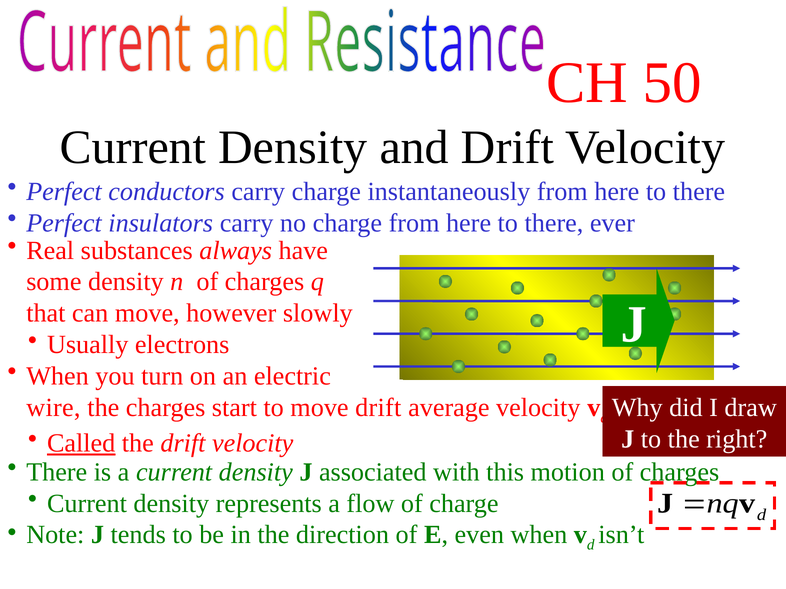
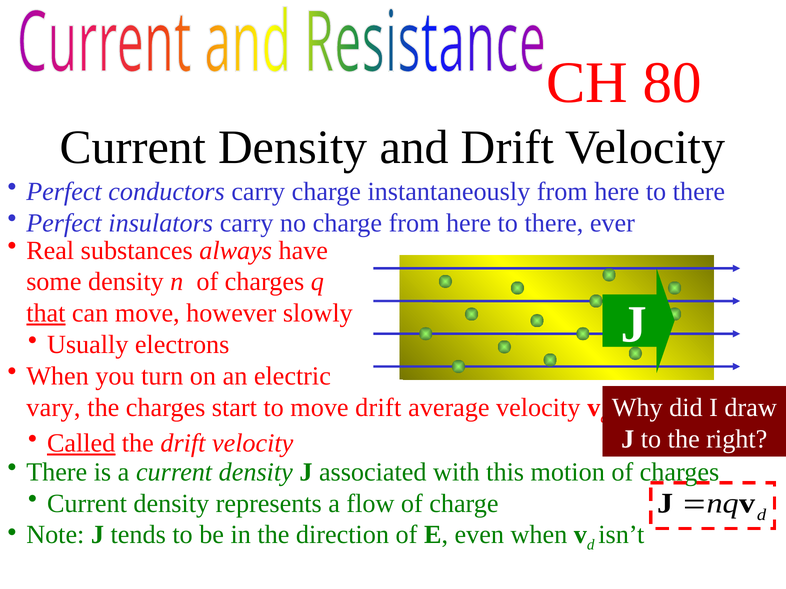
50: 50 -> 80
that underline: none -> present
wire: wire -> vary
